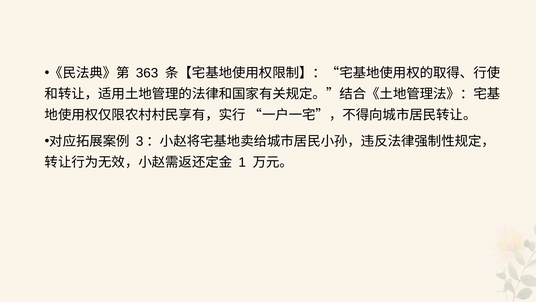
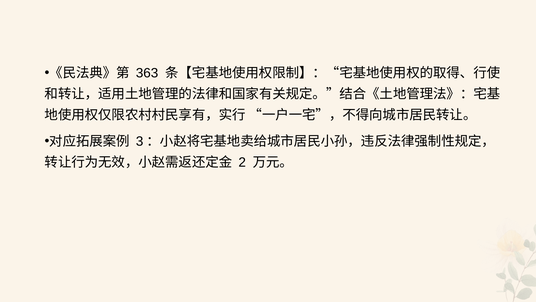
1: 1 -> 2
